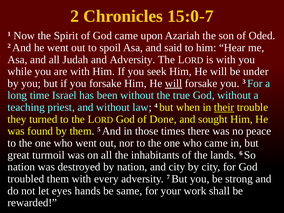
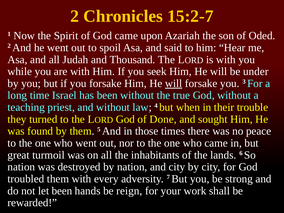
15:0-7: 15:0-7 -> 15:2-7
and Adversity: Adversity -> Thousand
their underline: present -> none
let eyes: eyes -> been
same: same -> reign
